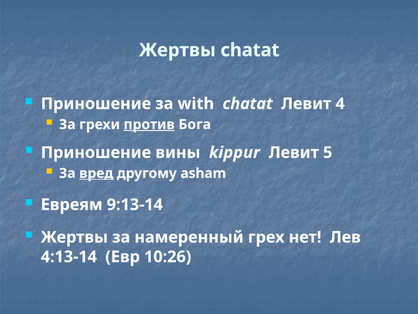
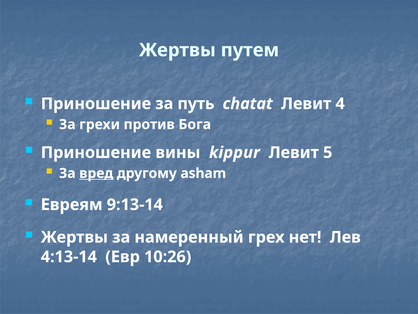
Жертвы chatat: chatat -> путем
with: with -> путь
против underline: present -> none
